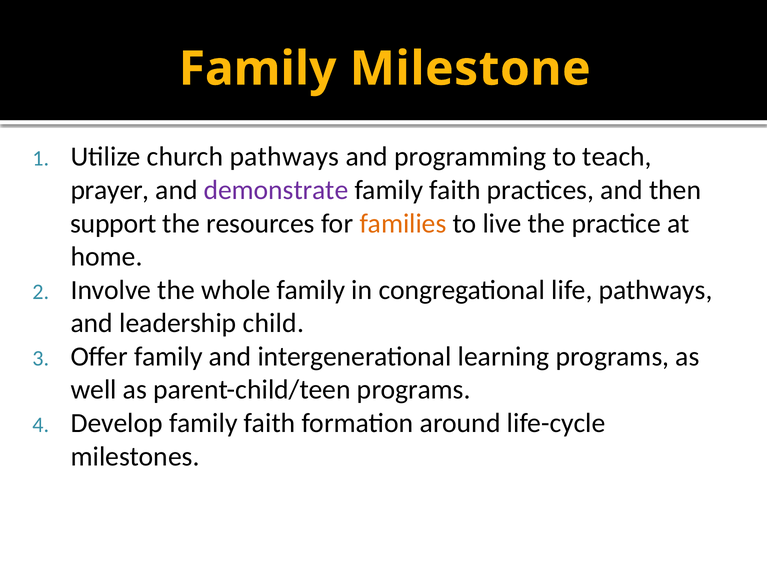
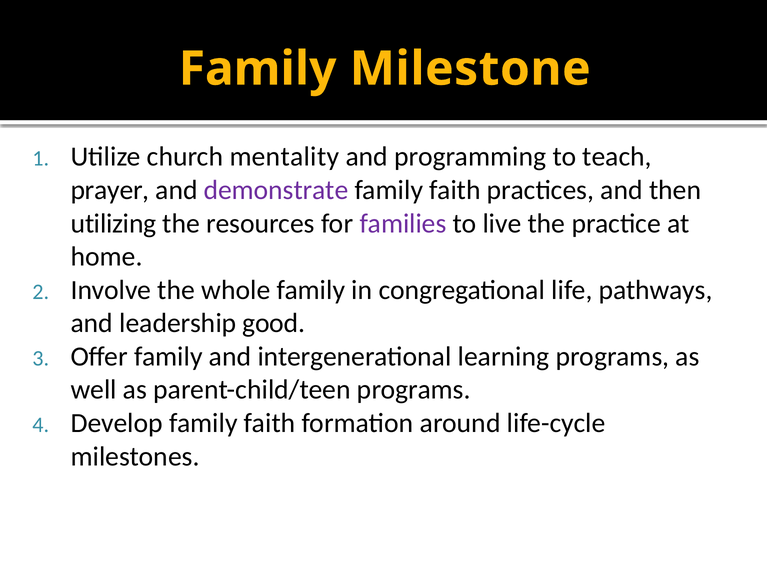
church pathways: pathways -> mentality
support: support -> utilizing
families colour: orange -> purple
child: child -> good
